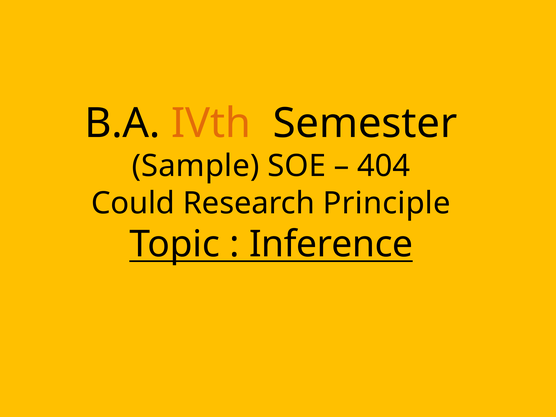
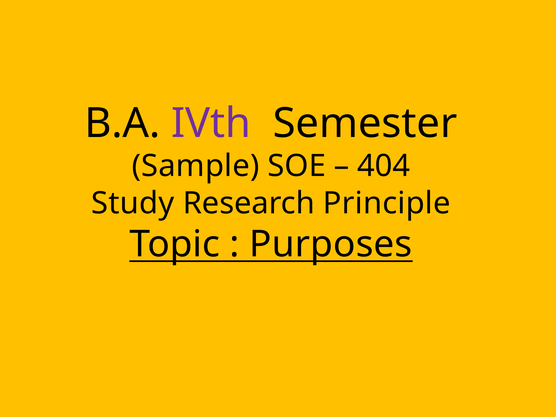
IVth colour: orange -> purple
Could: Could -> Study
Inference: Inference -> Purposes
